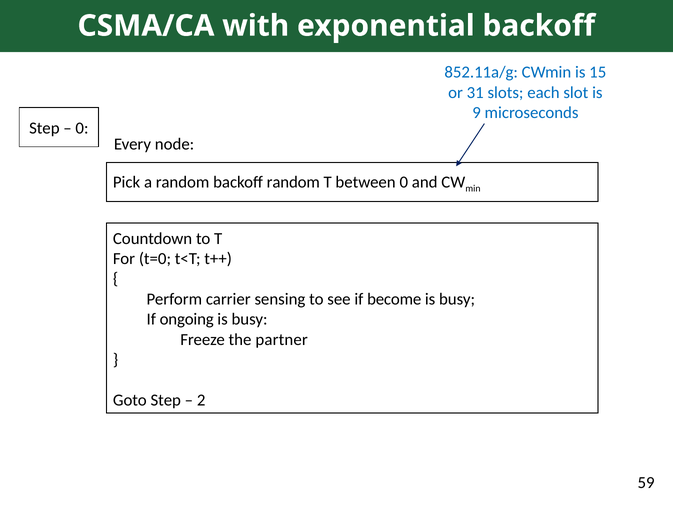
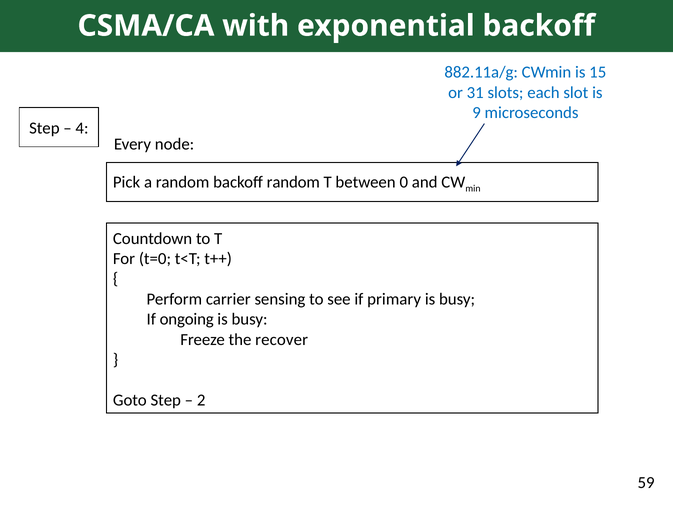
852.11a/g: 852.11a/g -> 882.11a/g
0 at (82, 128): 0 -> 4
become: become -> primary
partner: partner -> recover
